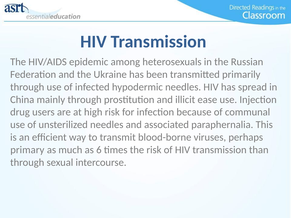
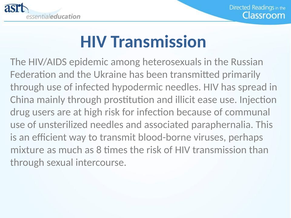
primary: primary -> mixture
6: 6 -> 8
